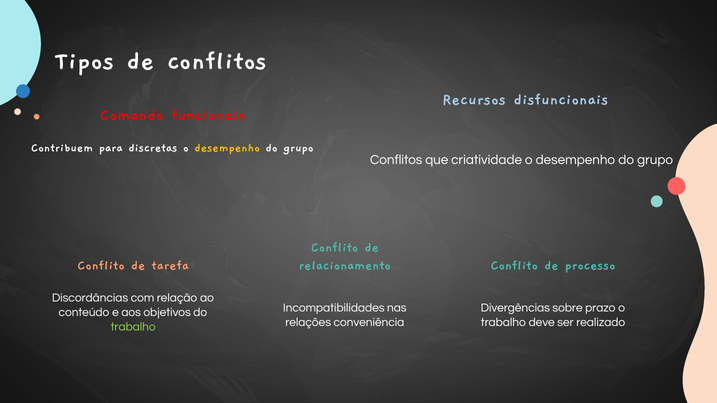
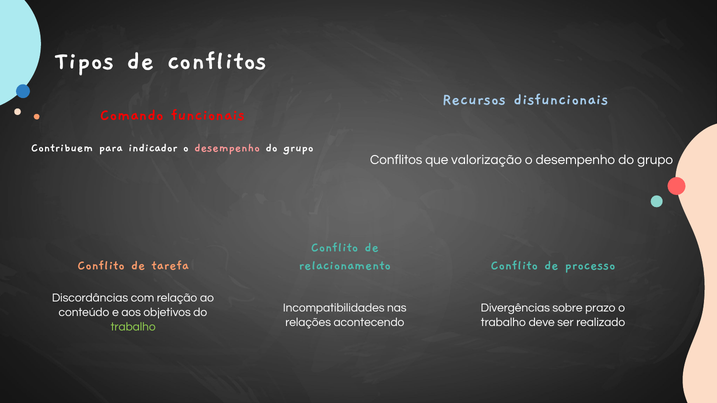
discretas: discretas -> indicador
desempenho at (227, 147) colour: yellow -> pink
criatividade: criatividade -> valorização
conveniência: conveniência -> acontecendo
